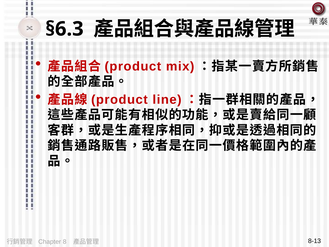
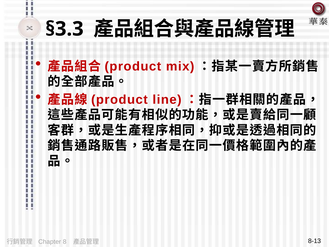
§6.3: §6.3 -> §3.3
